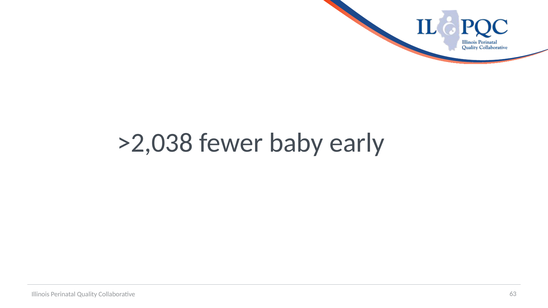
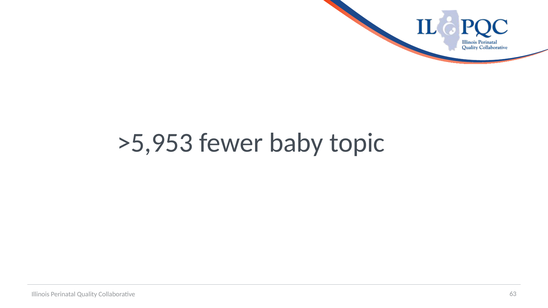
>2,038: >2,038 -> >5,953
early: early -> topic
